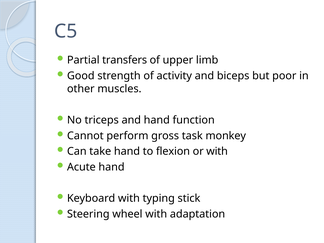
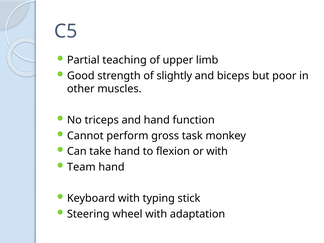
transfers: transfers -> teaching
activity: activity -> slightly
Acute: Acute -> Team
